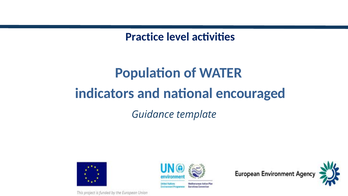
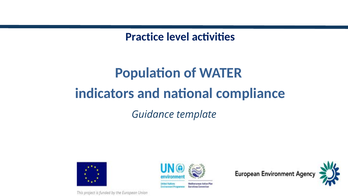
encouraged: encouraged -> compliance
